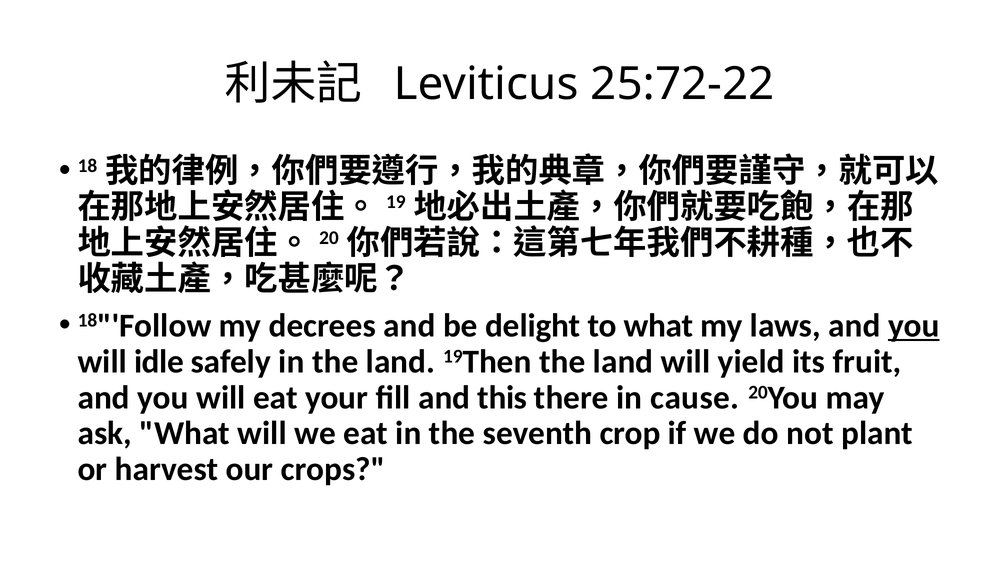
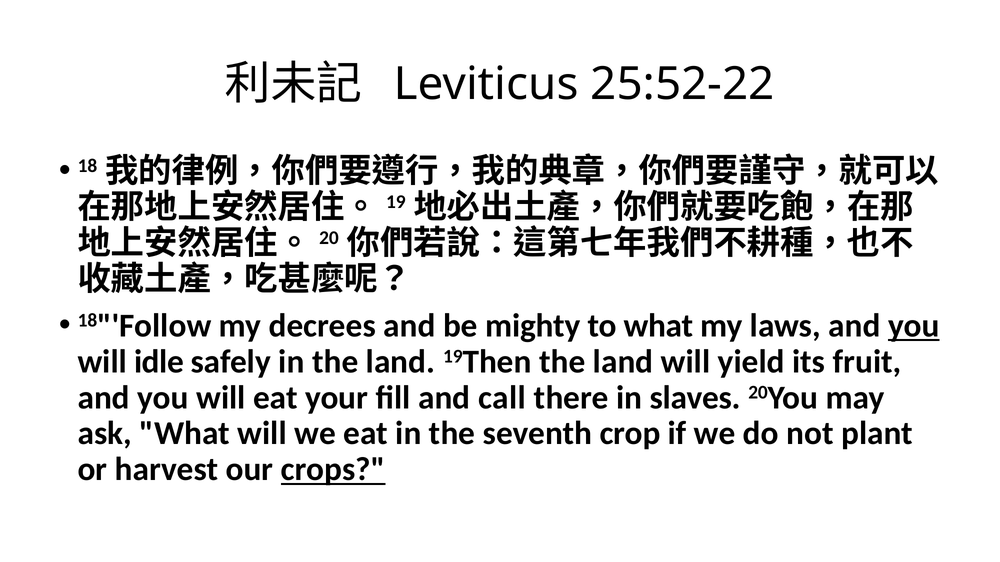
25:72-22: 25:72-22 -> 25:52-22
delight: delight -> mighty
this: this -> call
cause: cause -> slaves
crops underline: none -> present
